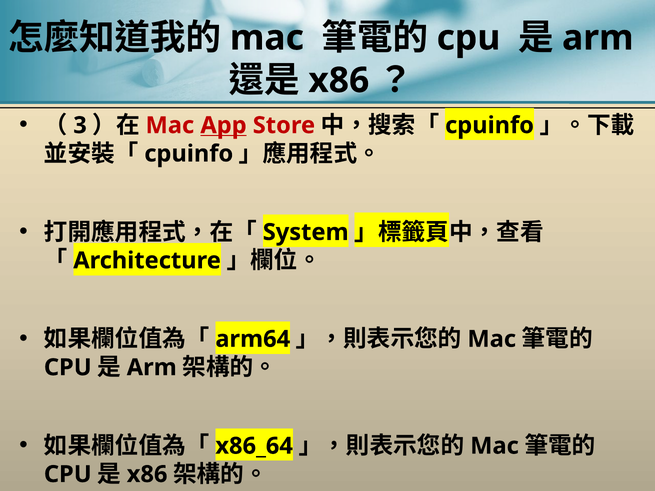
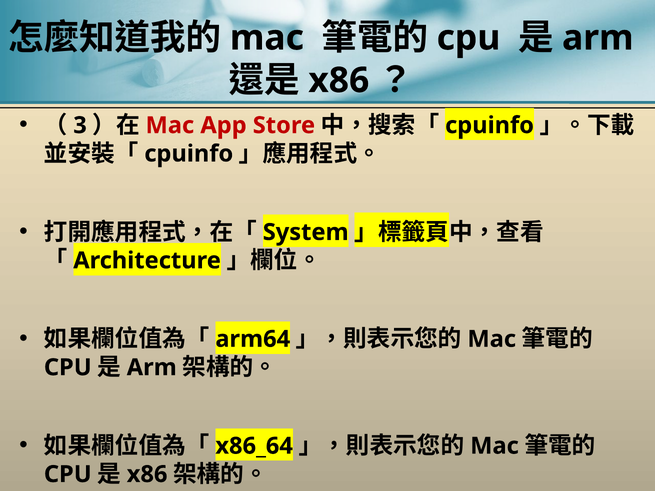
App underline: present -> none
